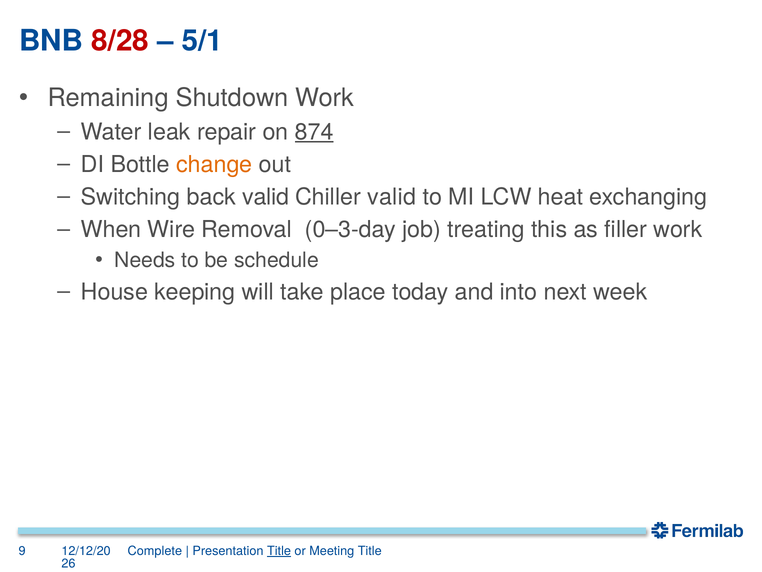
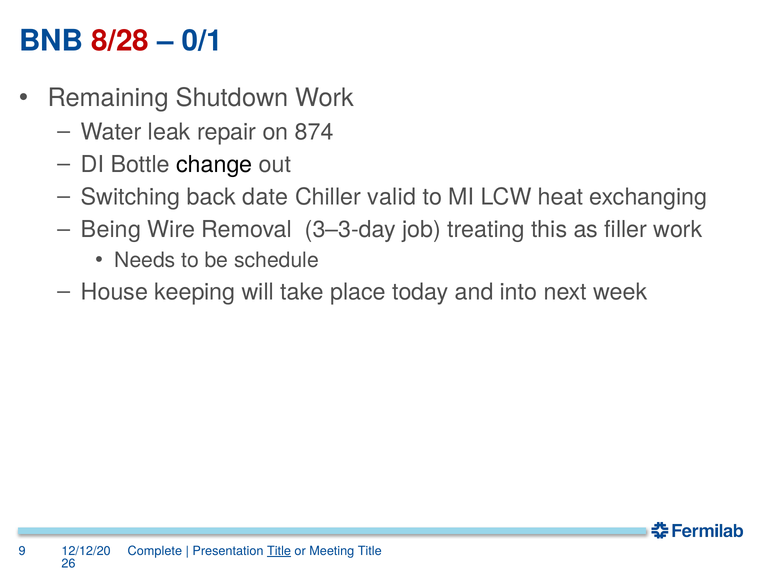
5/1: 5/1 -> 0/1
874 underline: present -> none
change colour: orange -> black
back valid: valid -> date
When: When -> Being
0–3-day: 0–3-day -> 3–3-day
